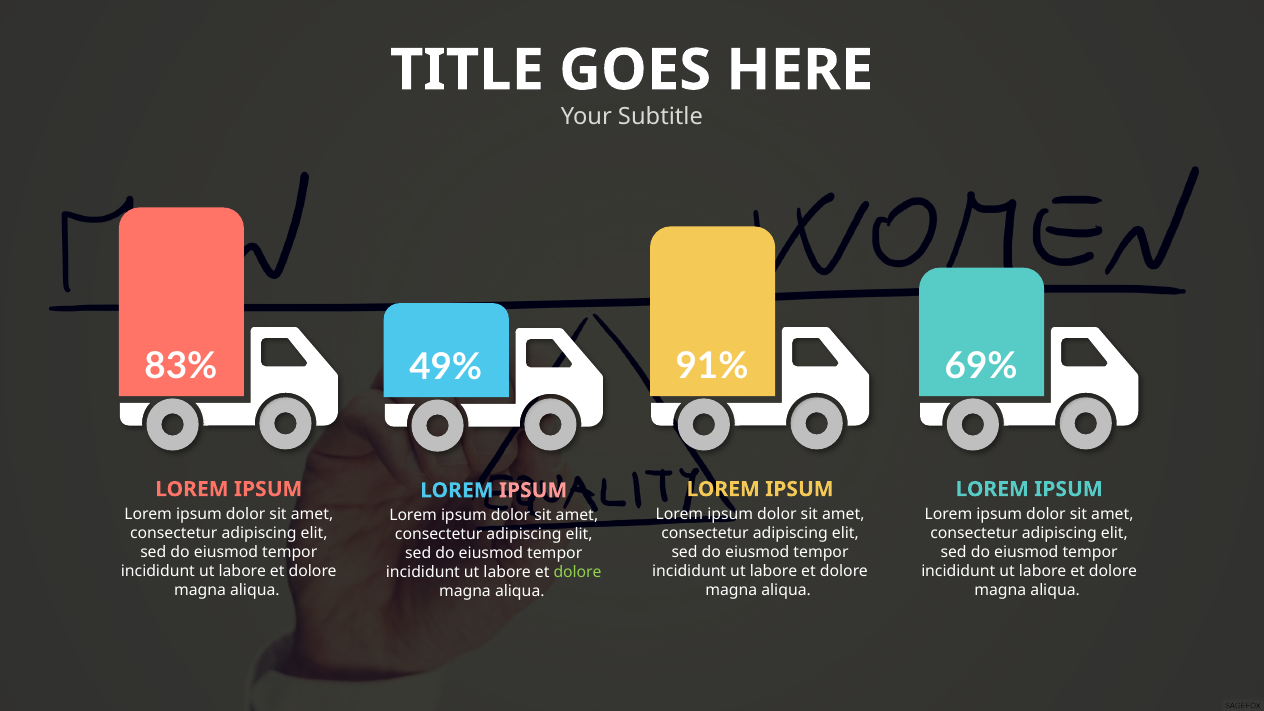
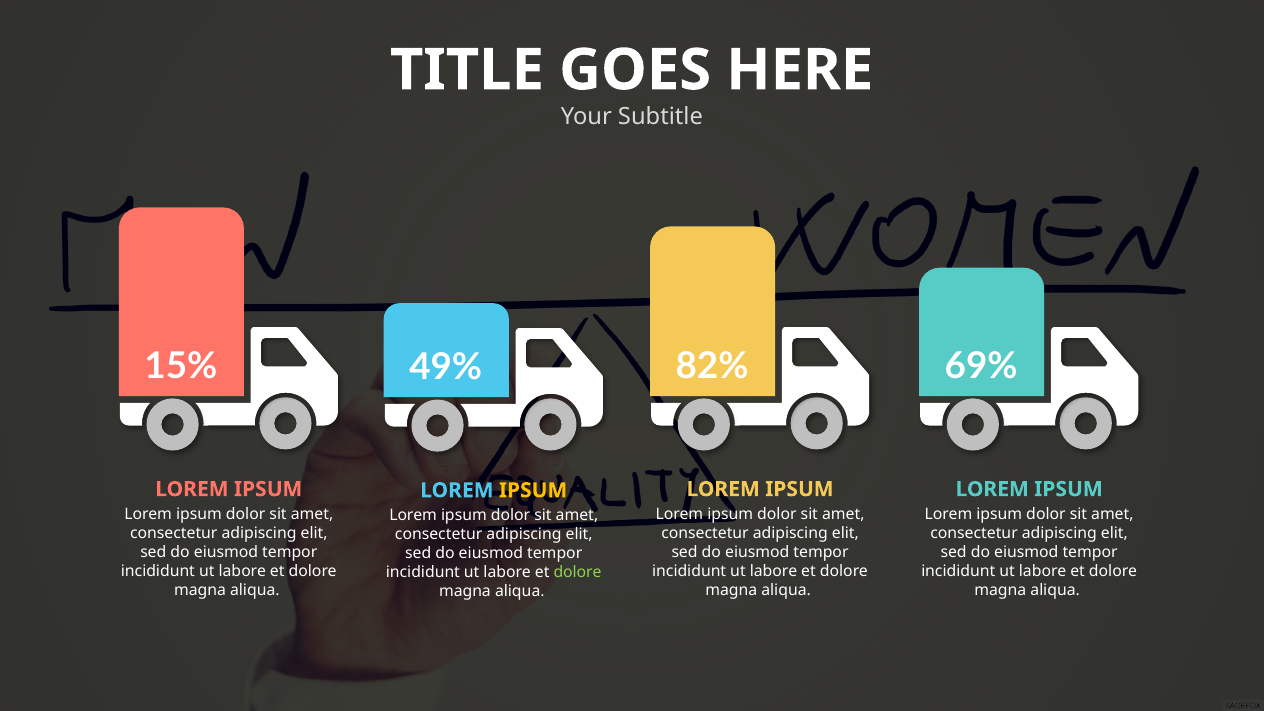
83%: 83% -> 15%
91%: 91% -> 82%
IPSUM at (533, 490) colour: pink -> yellow
